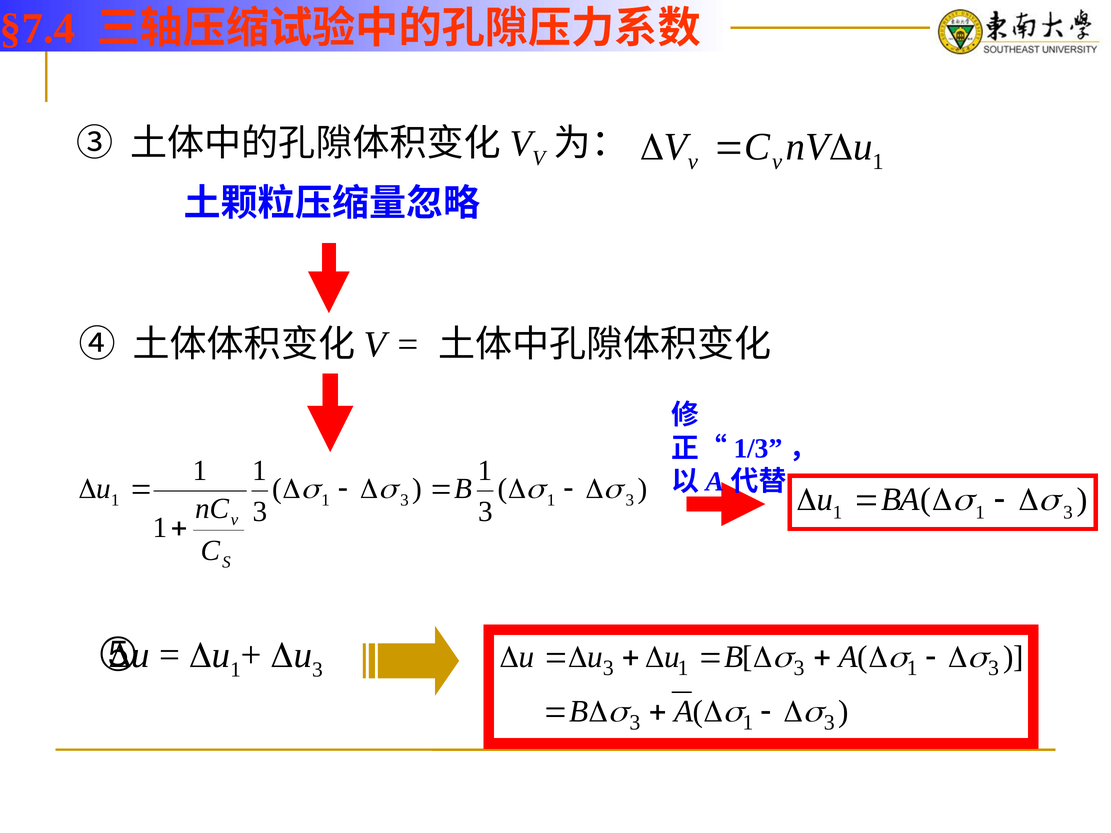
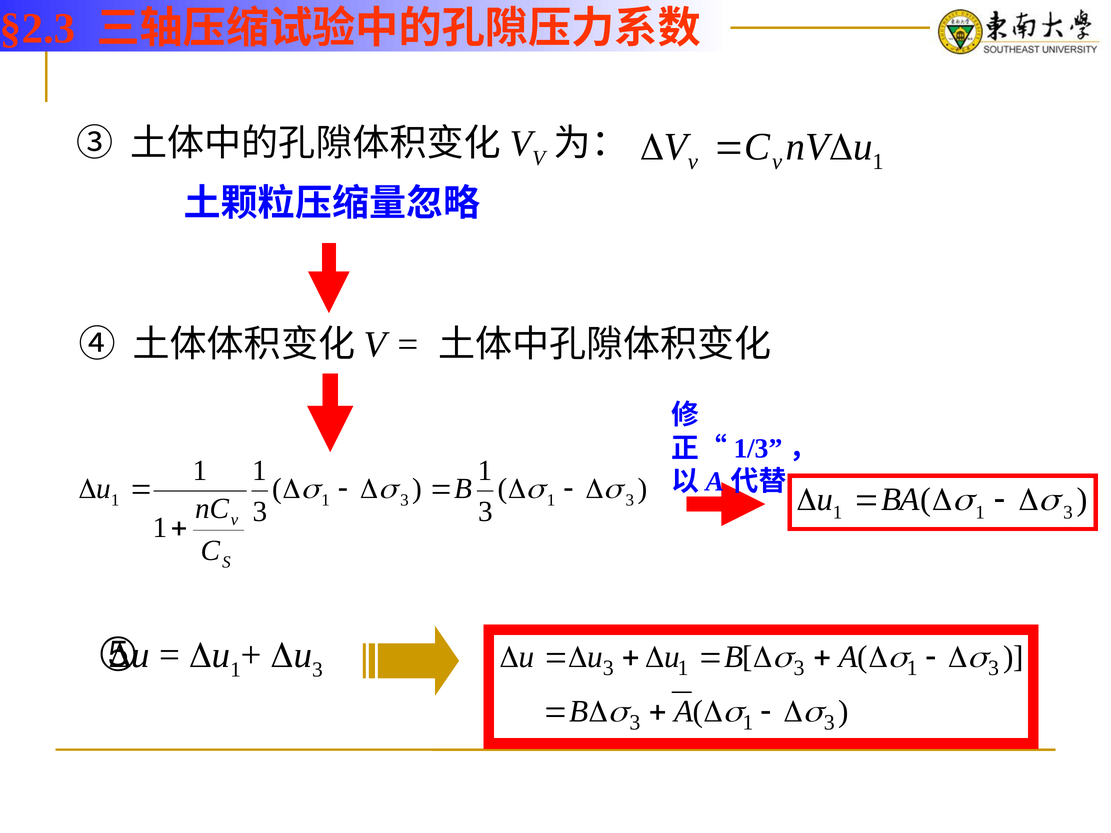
§7.4: §7.4 -> §2.3
